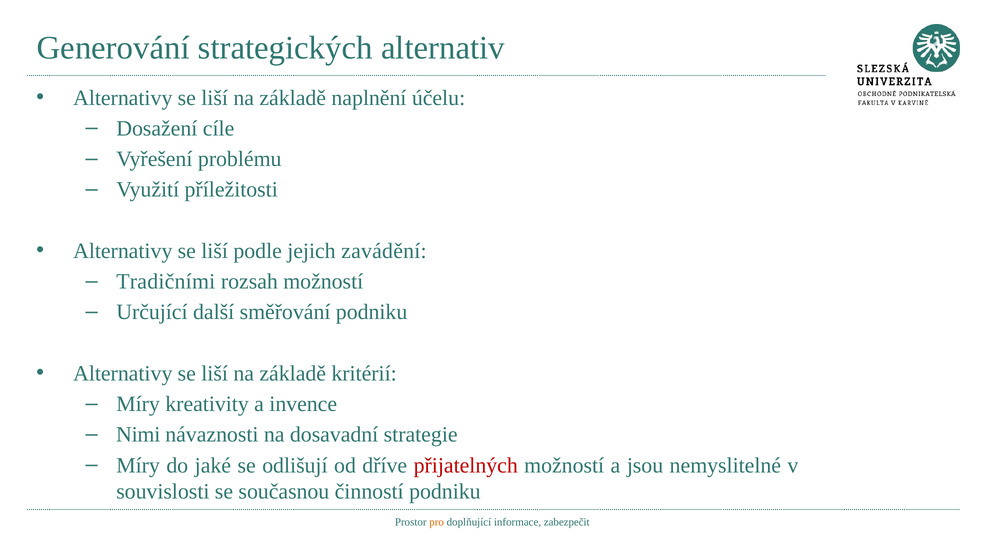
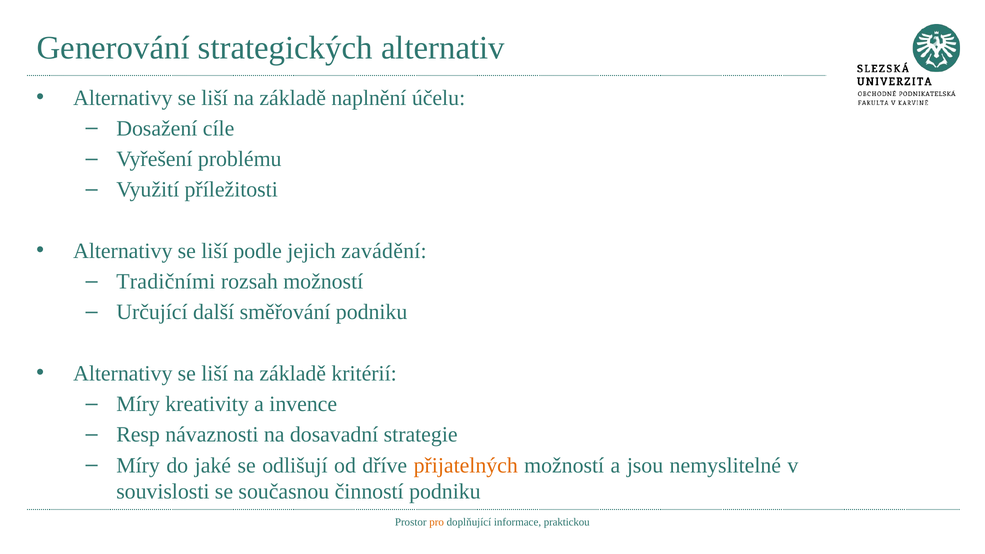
Nimi: Nimi -> Resp
přijatelných colour: red -> orange
zabezpečit: zabezpečit -> praktickou
